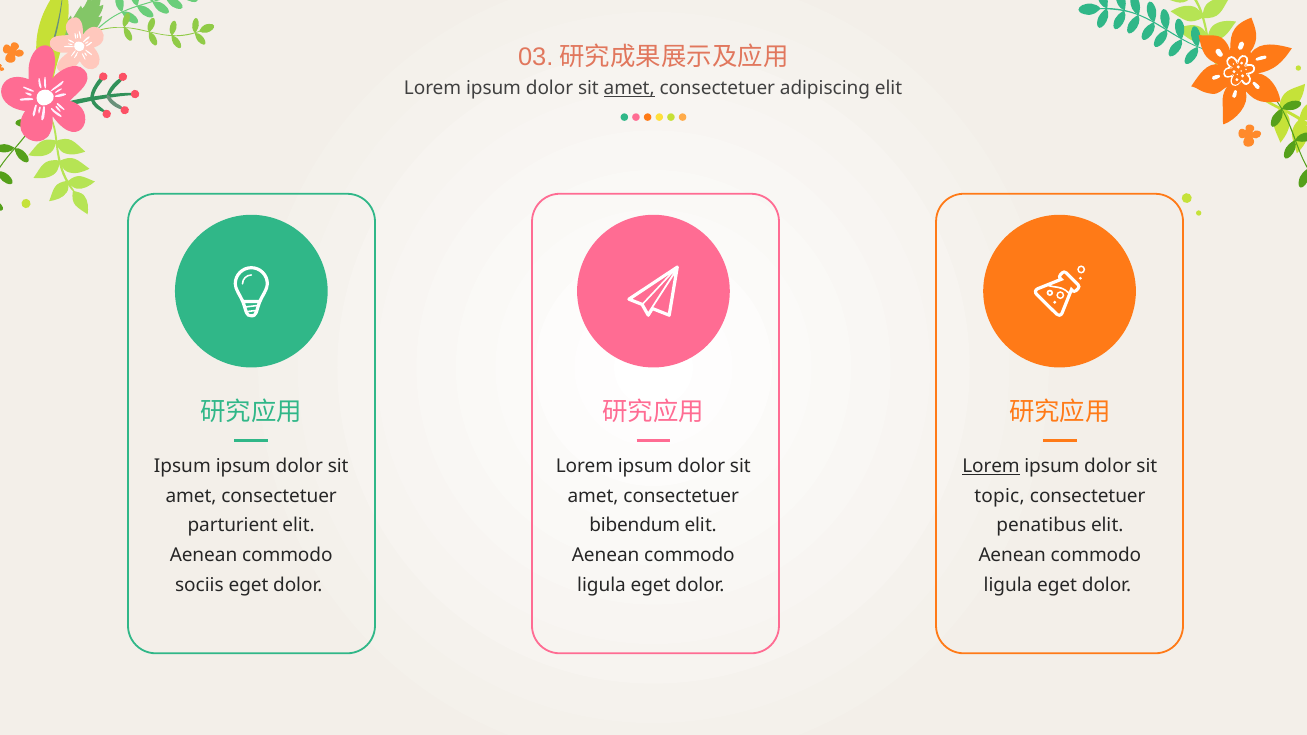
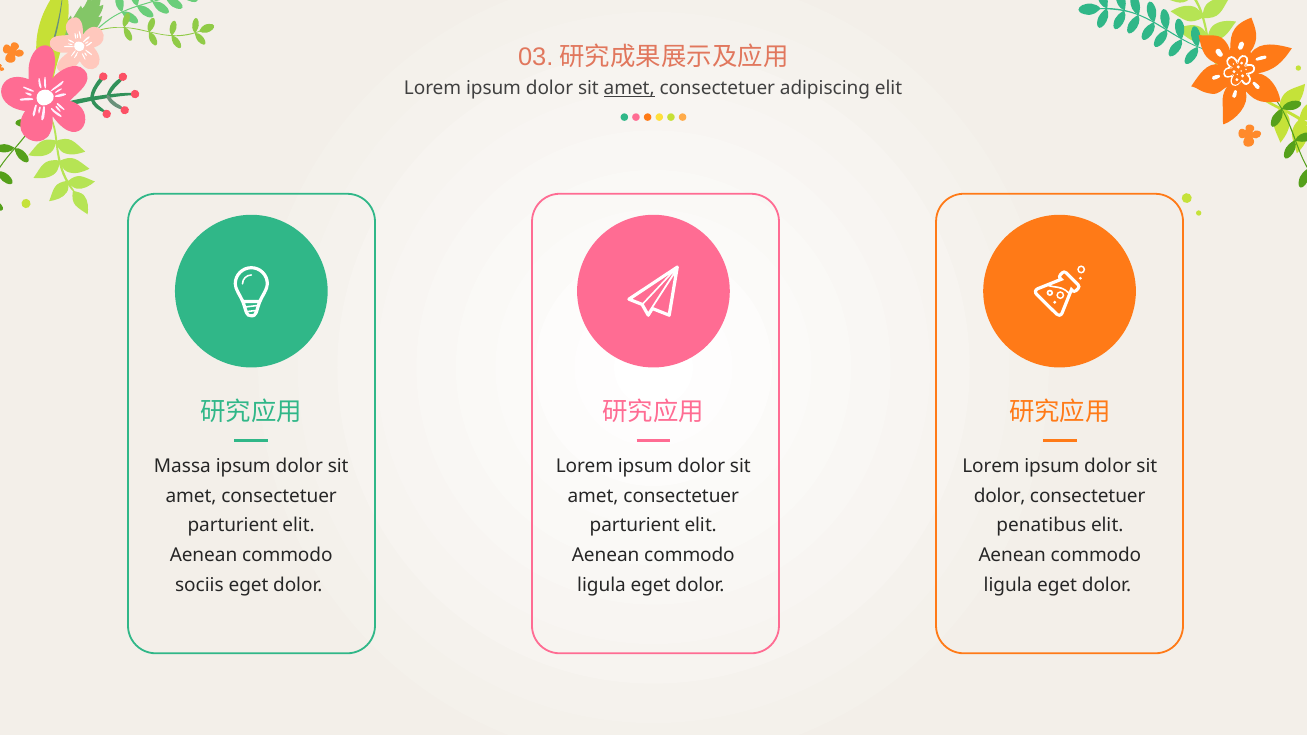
Ipsum at (182, 466): Ipsum -> Massa
Lorem at (991, 466) underline: present -> none
topic at (1000, 496): topic -> dolor
bibendum at (635, 526): bibendum -> parturient
